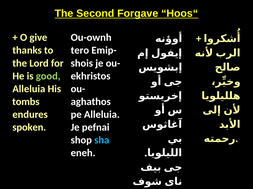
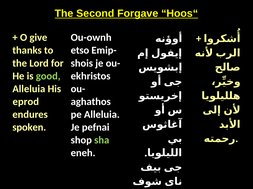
tero: tero -> etso
tombs: tombs -> eprod
sha colour: light blue -> light green
